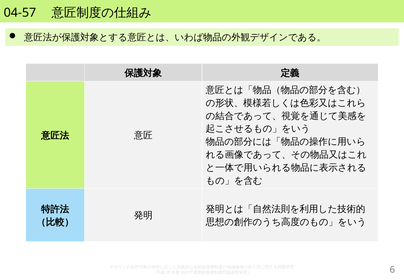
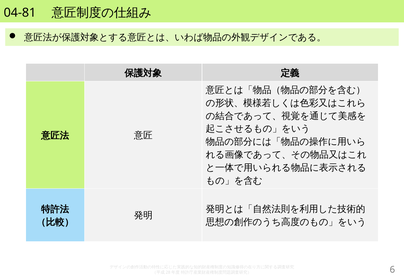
04-57: 04-57 -> 04-81
